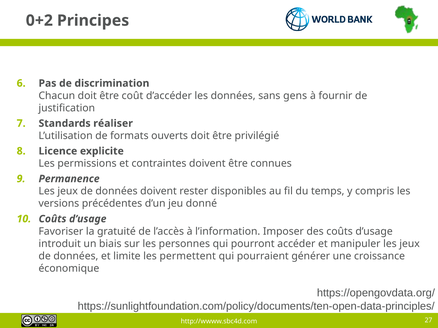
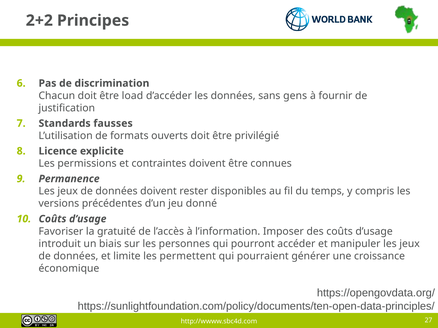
0+2: 0+2 -> 2+2
coût: coût -> load
réaliser: réaliser -> fausses
